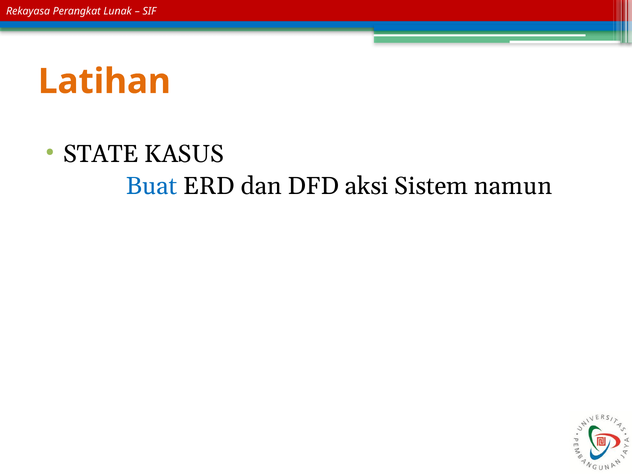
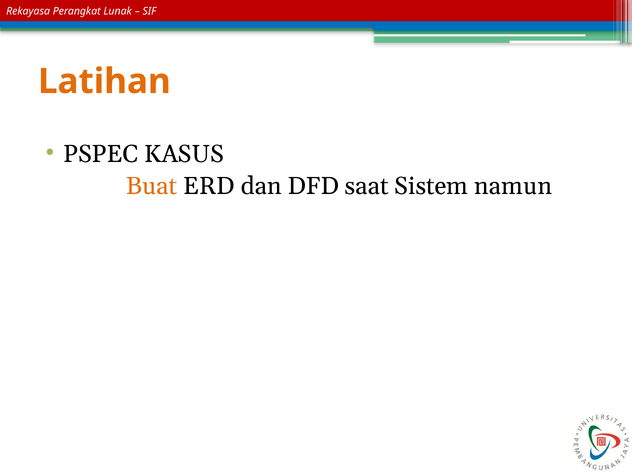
STATE: STATE -> PSPEC
Buat colour: blue -> orange
aksi: aksi -> saat
